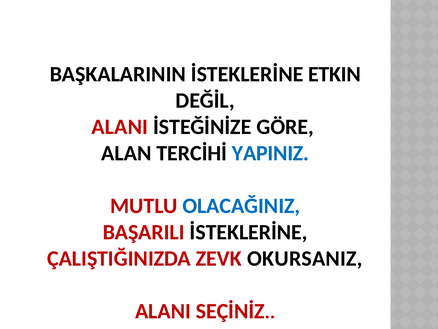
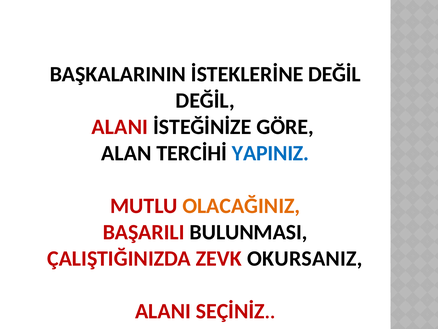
İSTEKLERİNE ETKIN: ETKIN -> DEĞİL
OLACAĞINIZ colour: blue -> orange
BAŞARILI İSTEKLERİNE: İSTEKLERİNE -> BULUNMASI
